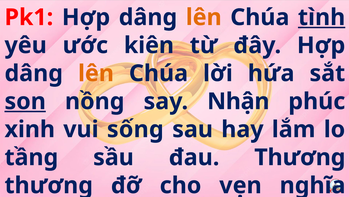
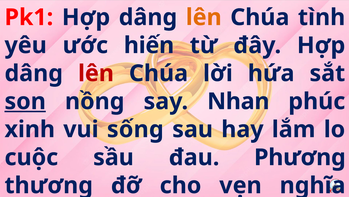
tình underline: present -> none
kiên: kiên -> hiến
lên at (96, 73) colour: orange -> red
Nhận: Nhận -> Nhan
tầng: tầng -> cuộc
đau Thương: Thương -> Phương
